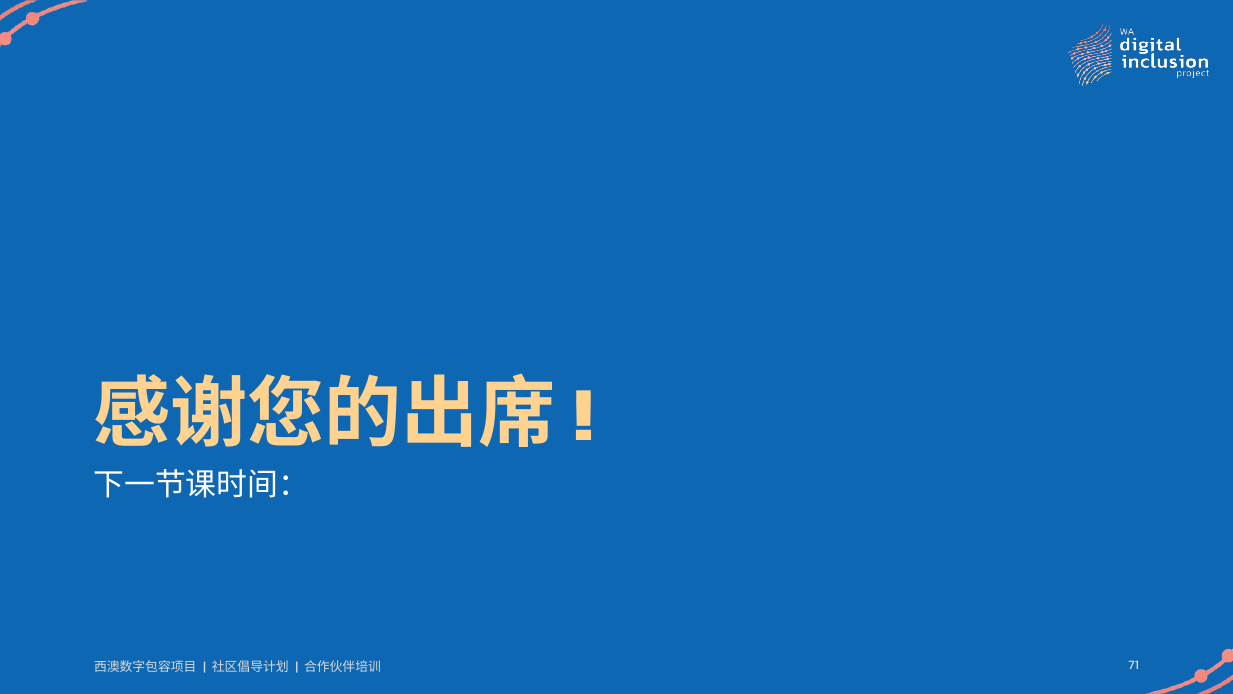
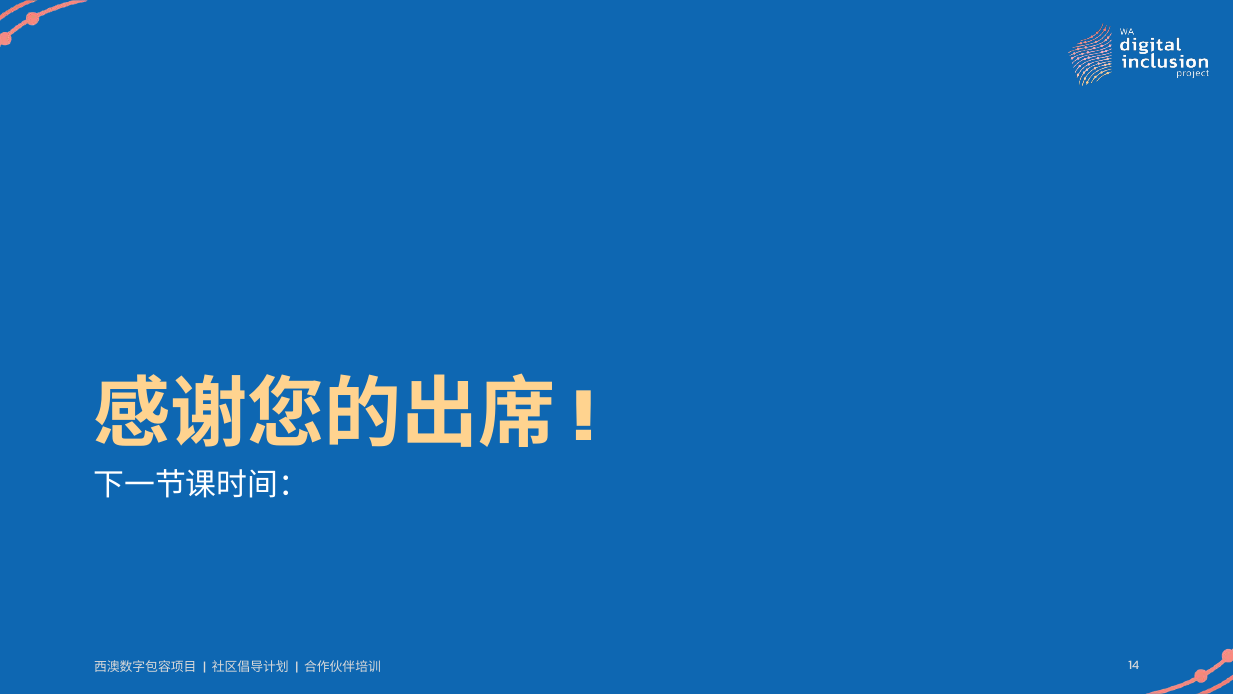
71: 71 -> 14
